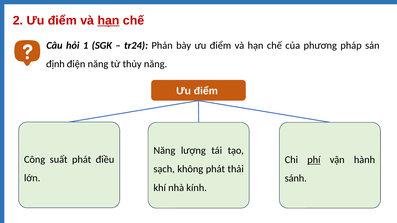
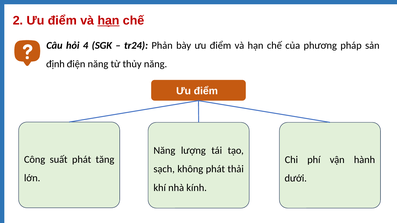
1: 1 -> 4
điều: điều -> tăng
phí underline: present -> none
sánh: sánh -> dưới
